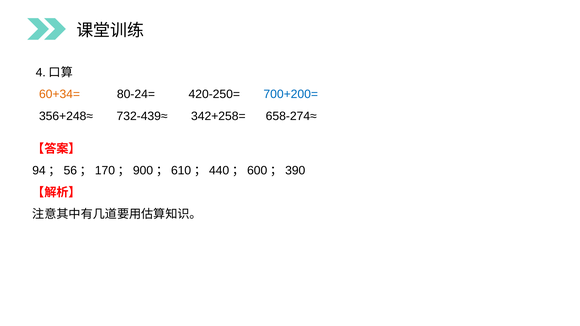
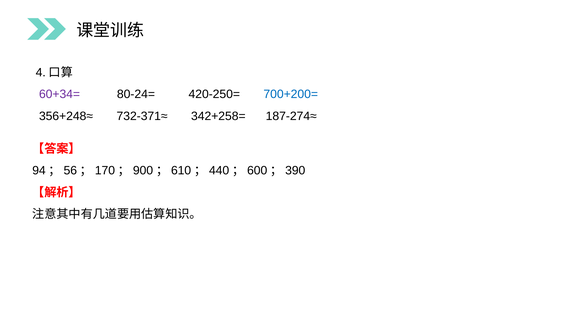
60+34= colour: orange -> purple
732-439≈: 732-439≈ -> 732-371≈
658-274≈: 658-274≈ -> 187-274≈
